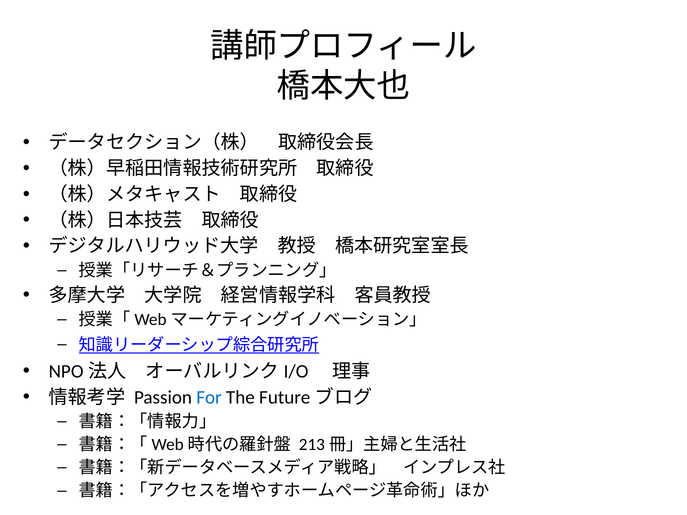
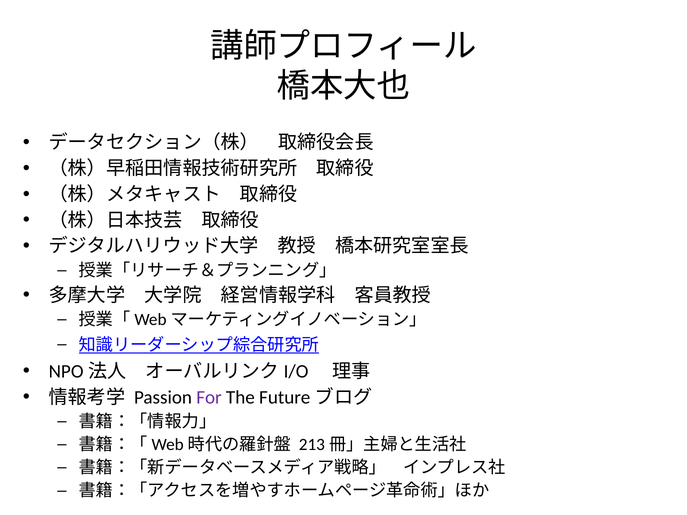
For colour: blue -> purple
